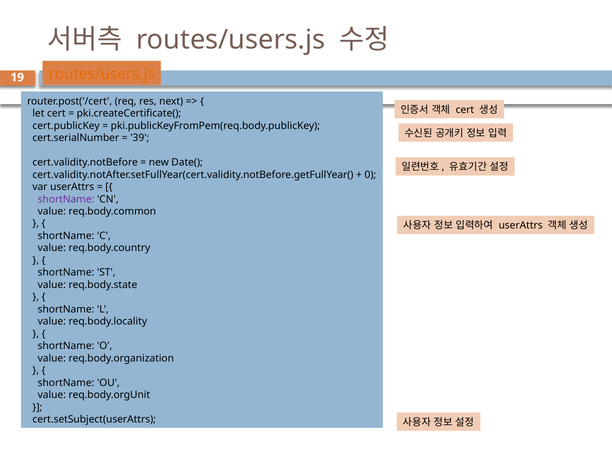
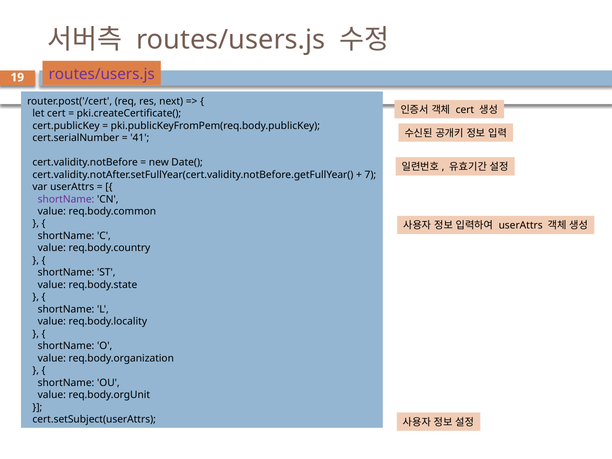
routes/users.js at (102, 74) colour: orange -> purple
39: 39 -> 41
0: 0 -> 7
